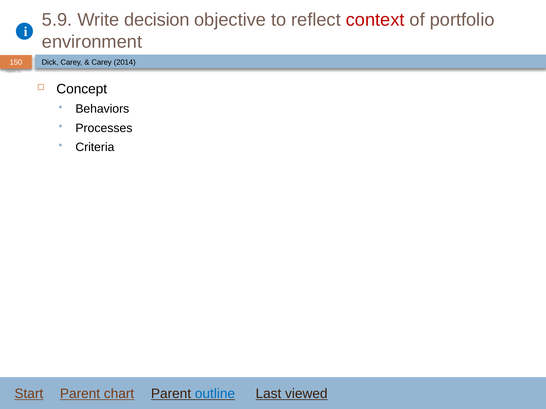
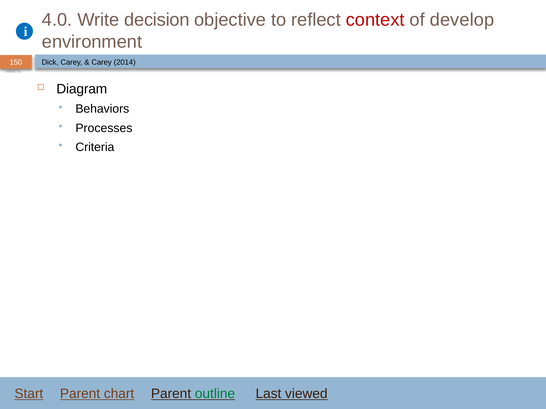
5.9: 5.9 -> 4.0
portfolio: portfolio -> develop
Concept: Concept -> Diagram
outline colour: blue -> green
